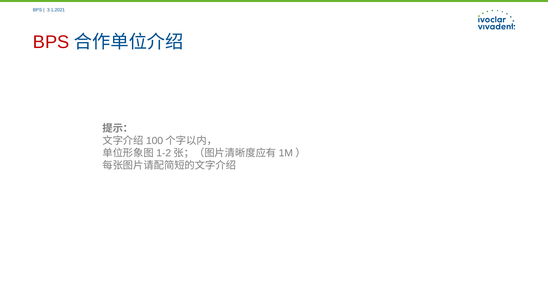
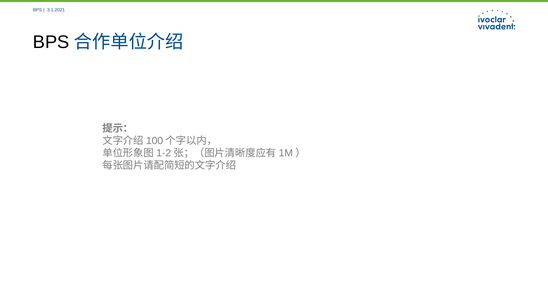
BPS at (51, 42) colour: red -> black
